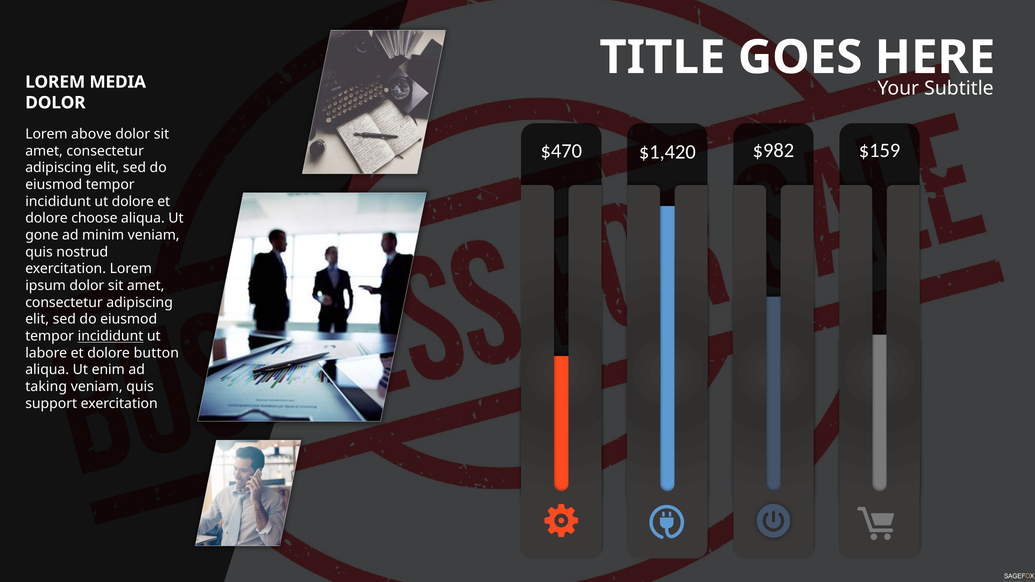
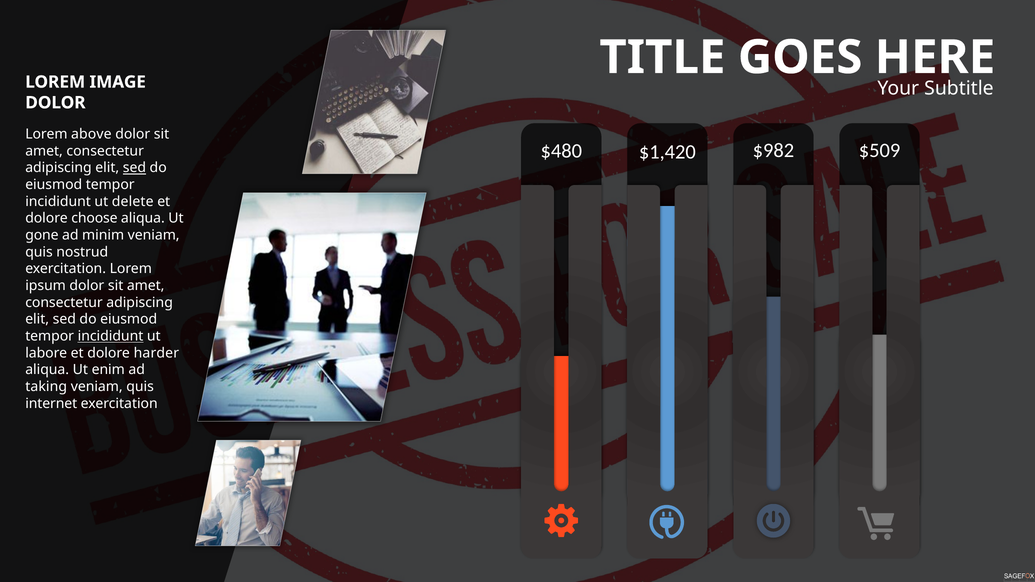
MEDIA: MEDIA -> IMAGE
$470: $470 -> $480
$159: $159 -> $509
sed at (134, 168) underline: none -> present
ut dolore: dolore -> delete
button: button -> harder
support: support -> internet
